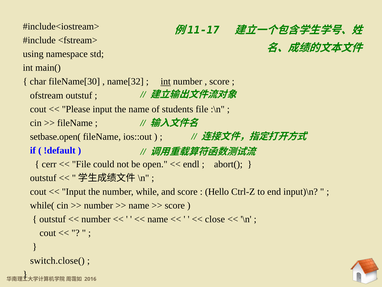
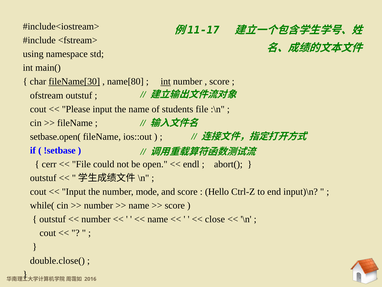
fileName[30 underline: none -> present
name[32: name[32 -> name[80
!default: !default -> !setbase
while: while -> mode
switch.close(: switch.close( -> double.close(
